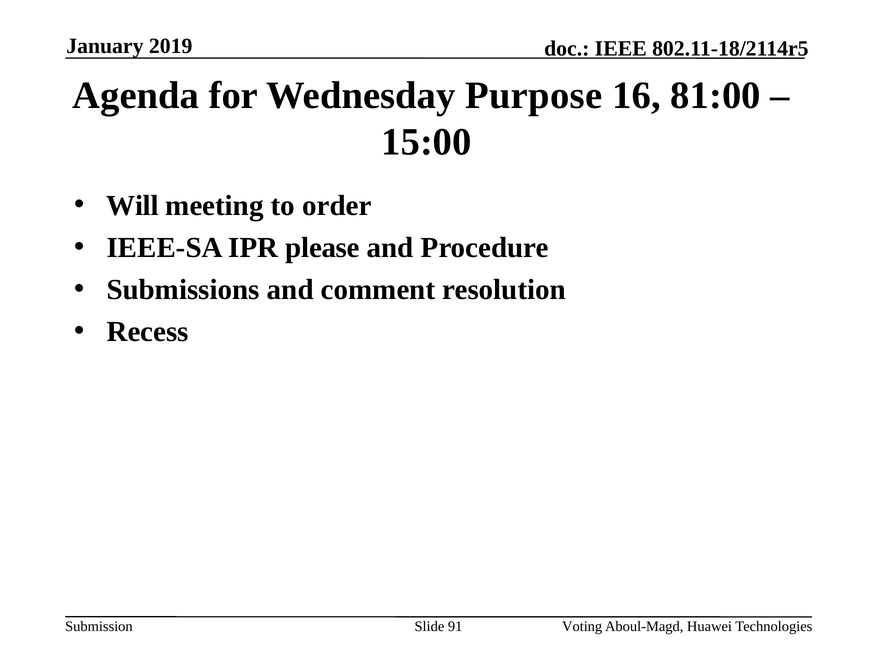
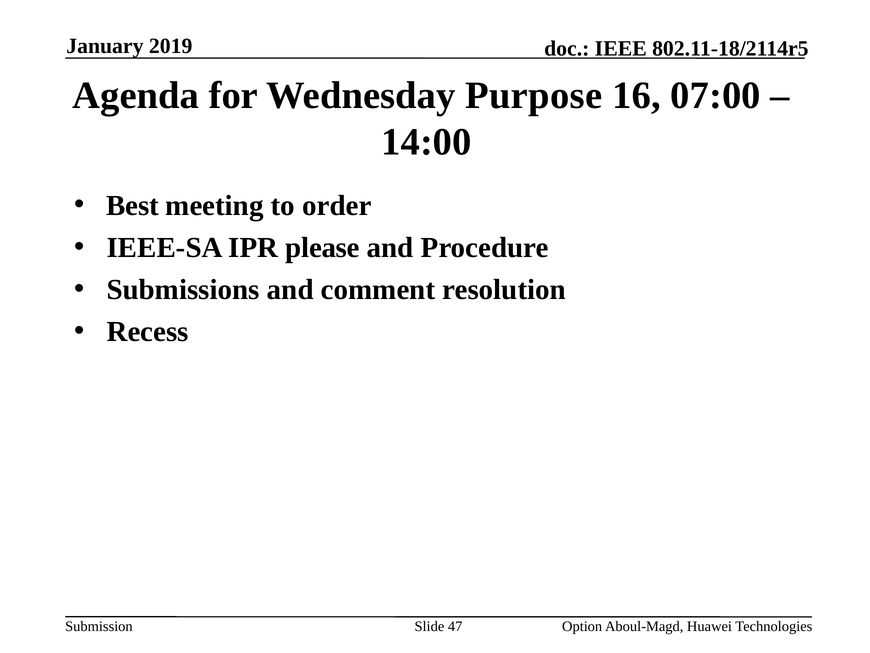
81:00: 81:00 -> 07:00
15:00: 15:00 -> 14:00
Will: Will -> Best
91: 91 -> 47
Voting: Voting -> Option
